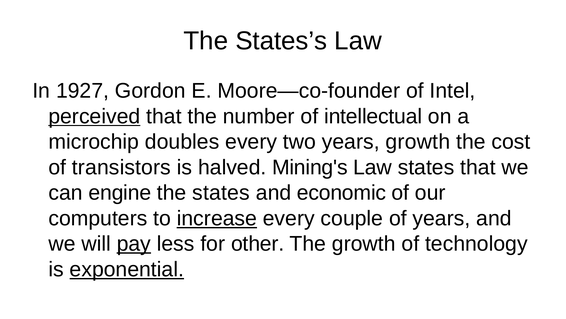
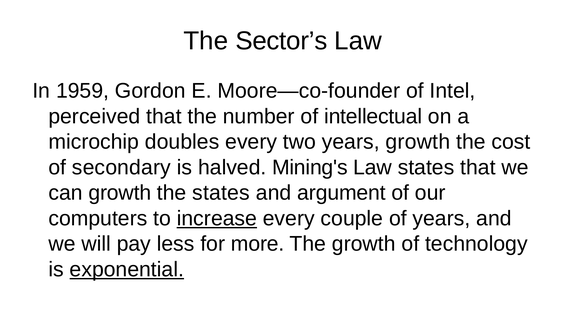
States’s: States’s -> Sector’s
1927: 1927 -> 1959
perceived underline: present -> none
transistors: transistors -> secondary
can engine: engine -> growth
economic: economic -> argument
pay underline: present -> none
other: other -> more
